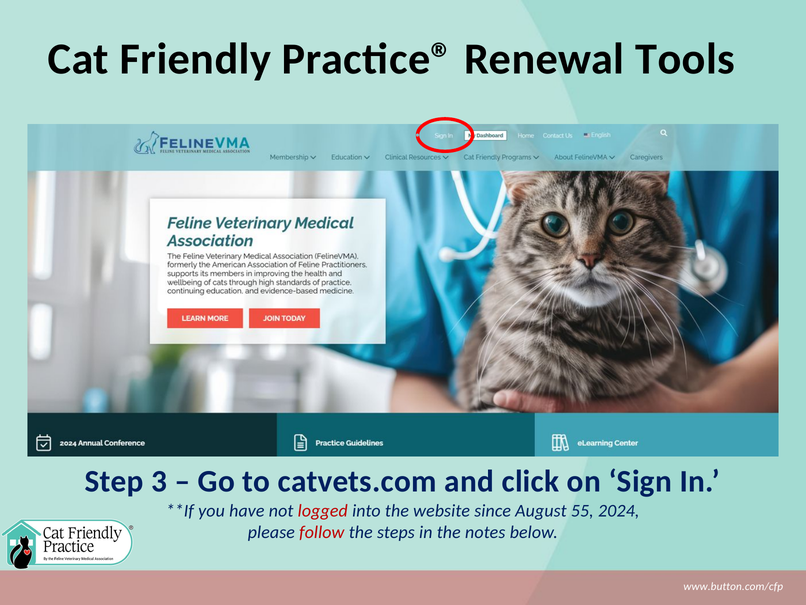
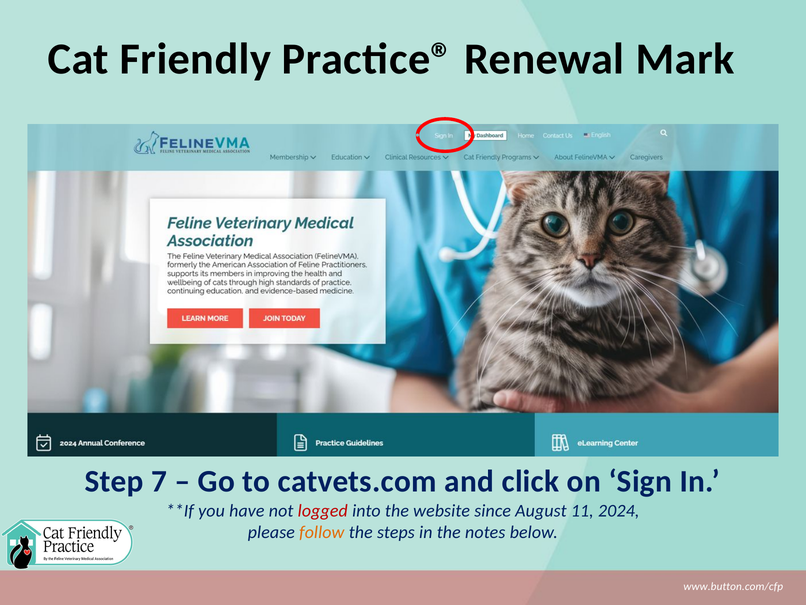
Tools: Tools -> Mark
3: 3 -> 7
55: 55 -> 11
follow colour: red -> orange
